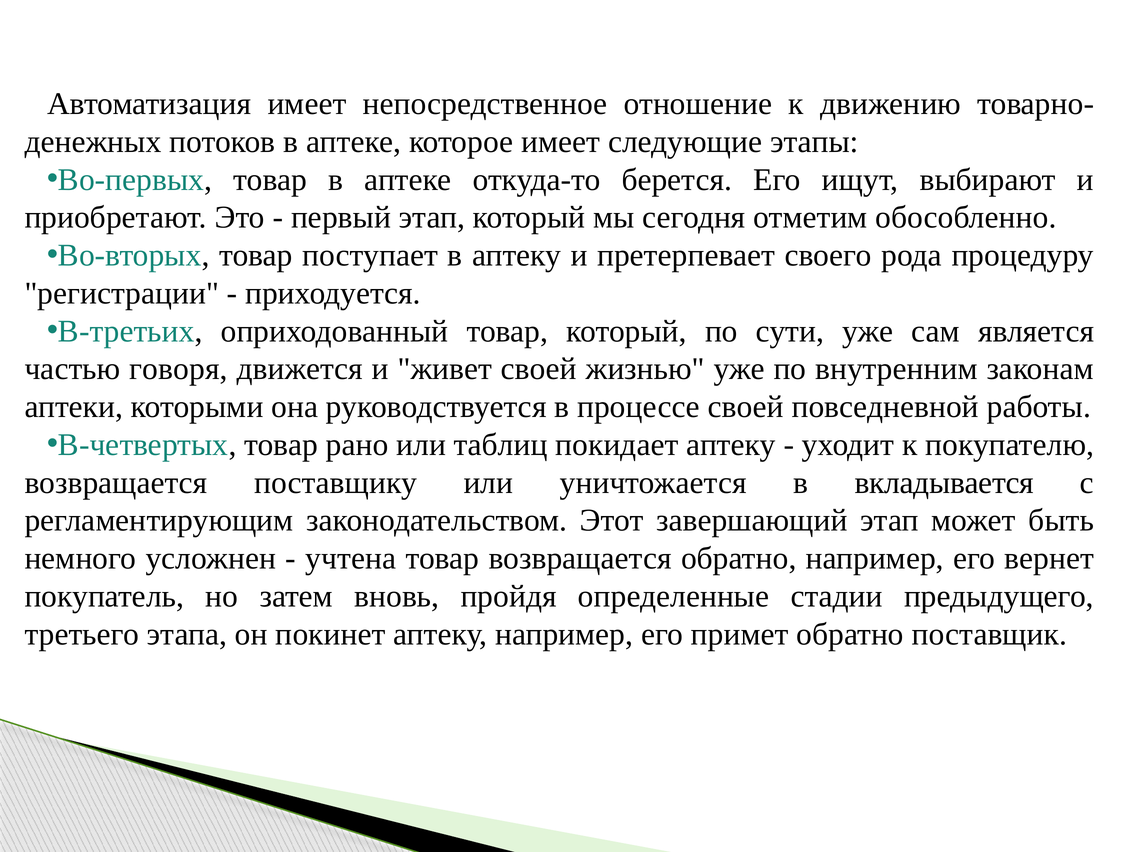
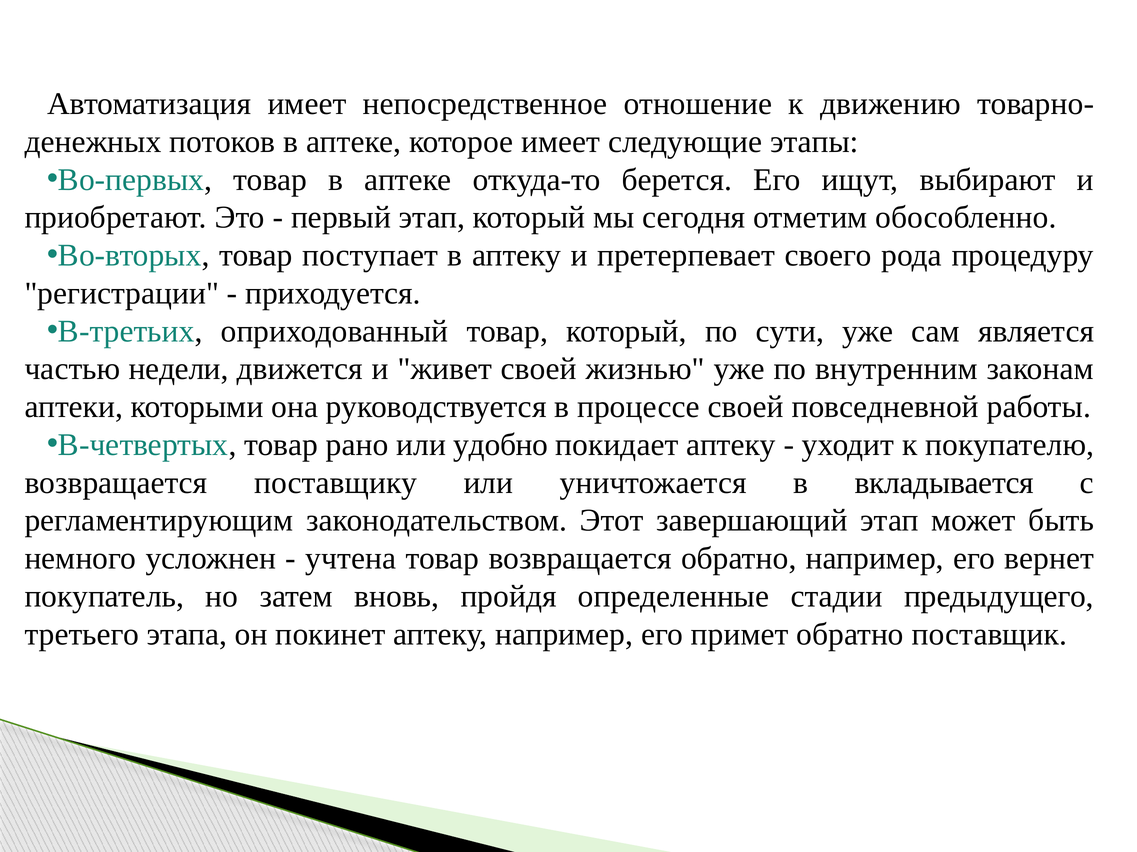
говоря: говоря -> недели
таблиц: таблиц -> удобно
